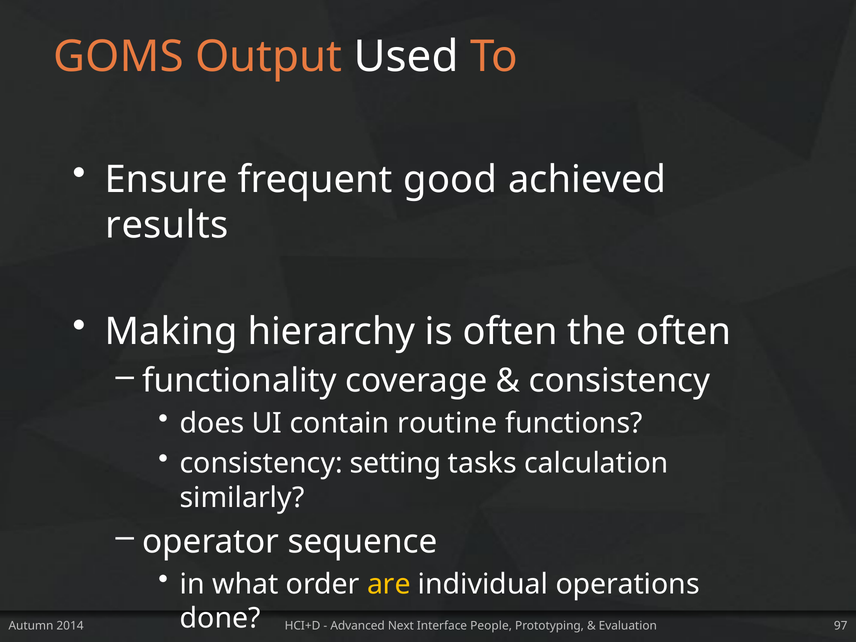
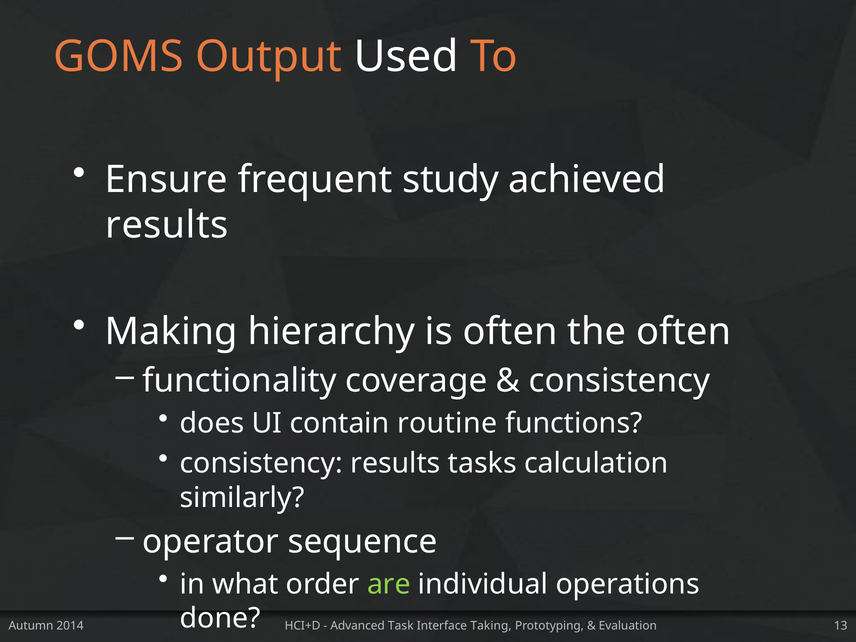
good: good -> study
consistency setting: setting -> results
are colour: yellow -> light green
Next: Next -> Task
People: People -> Taking
97: 97 -> 13
